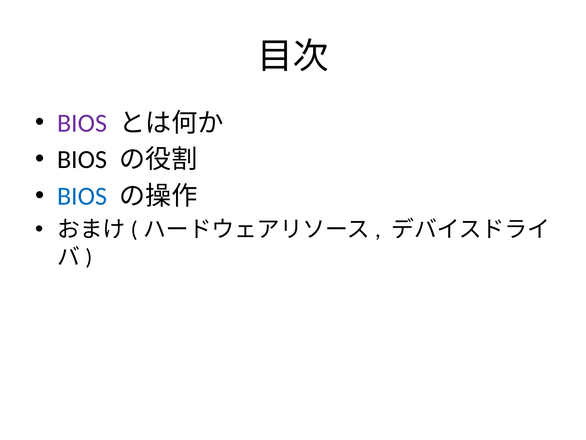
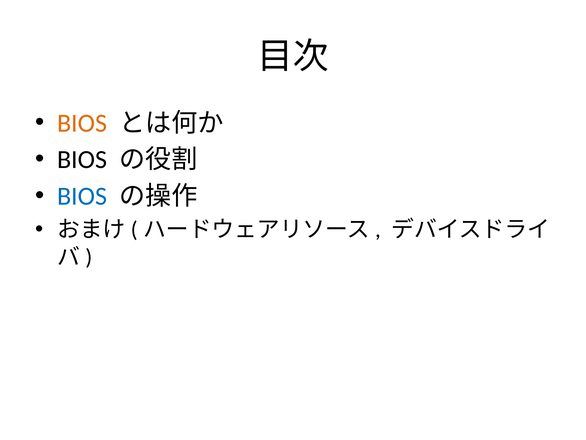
BIOS at (82, 123) colour: purple -> orange
